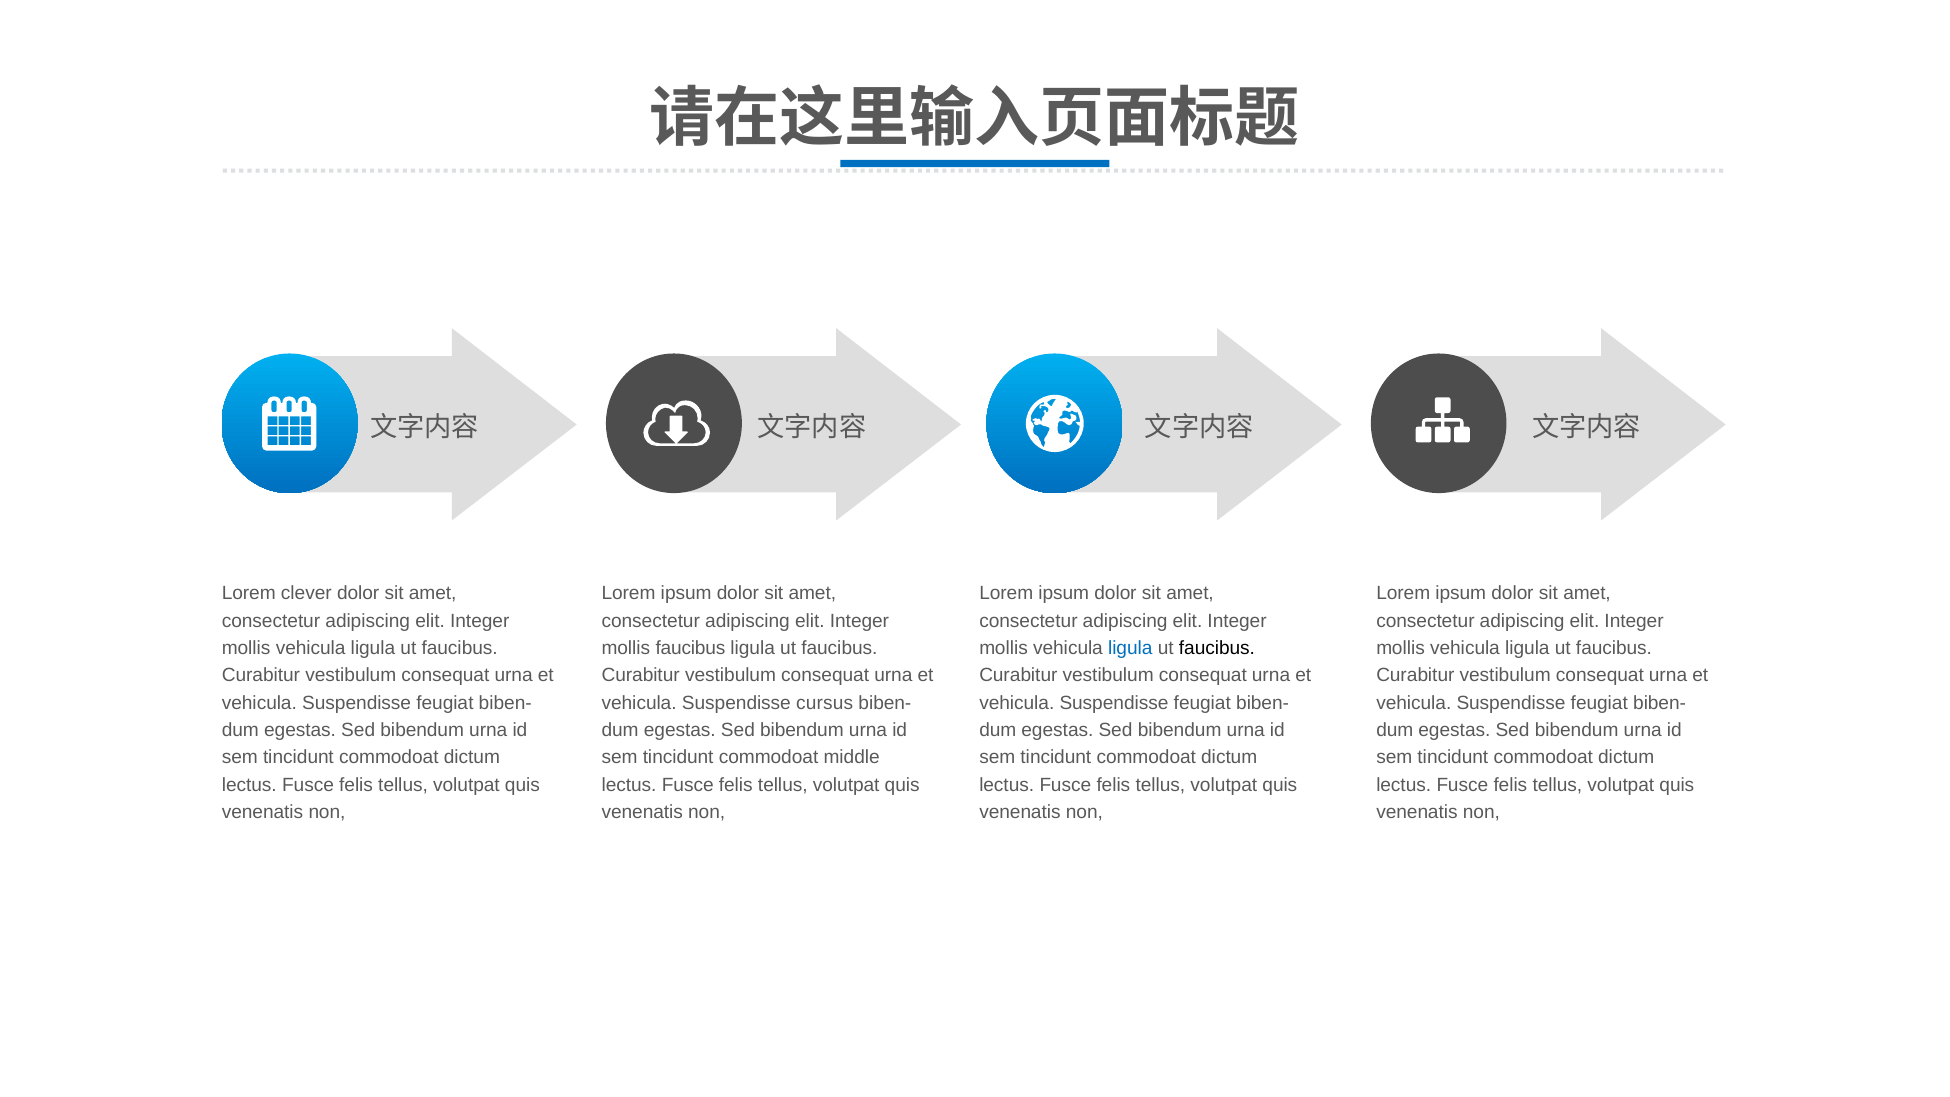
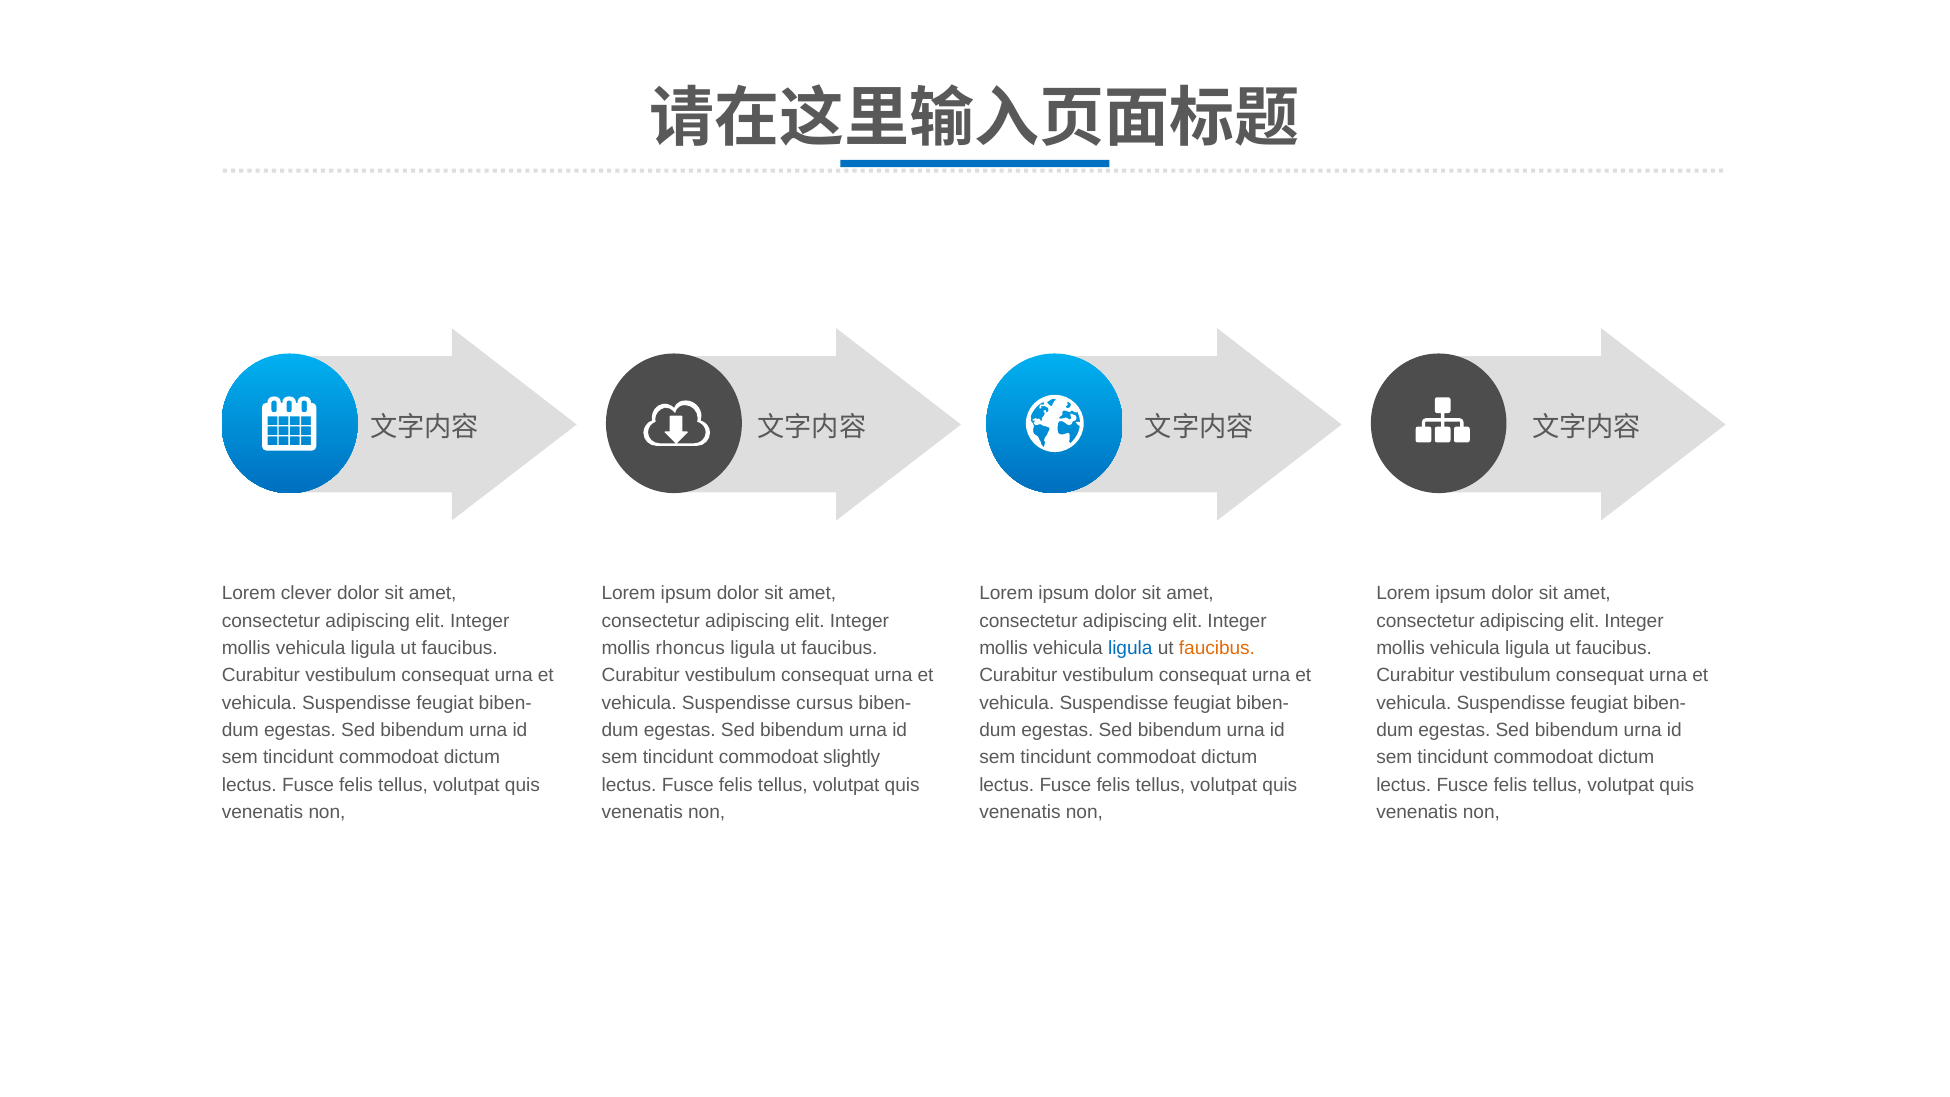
mollis faucibus: faucibus -> rhoncus
faucibus at (1217, 648) colour: black -> orange
middle: middle -> slightly
